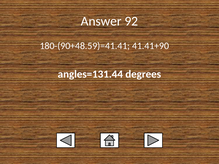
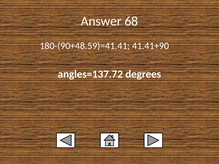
92: 92 -> 68
angles=131.44: angles=131.44 -> angles=137.72
